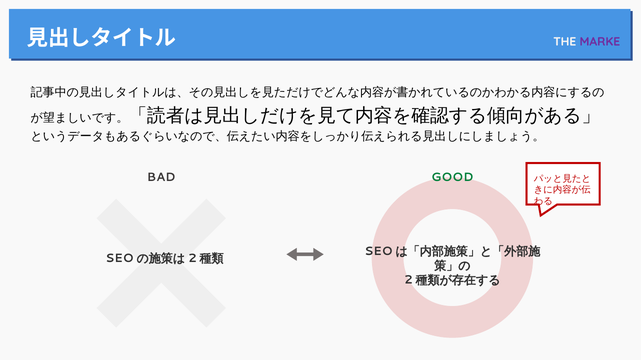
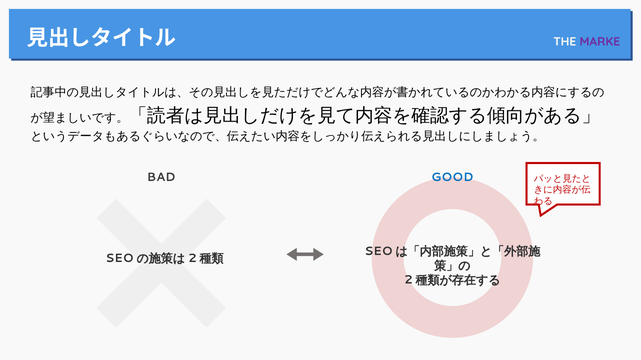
GOOD colour: green -> blue
